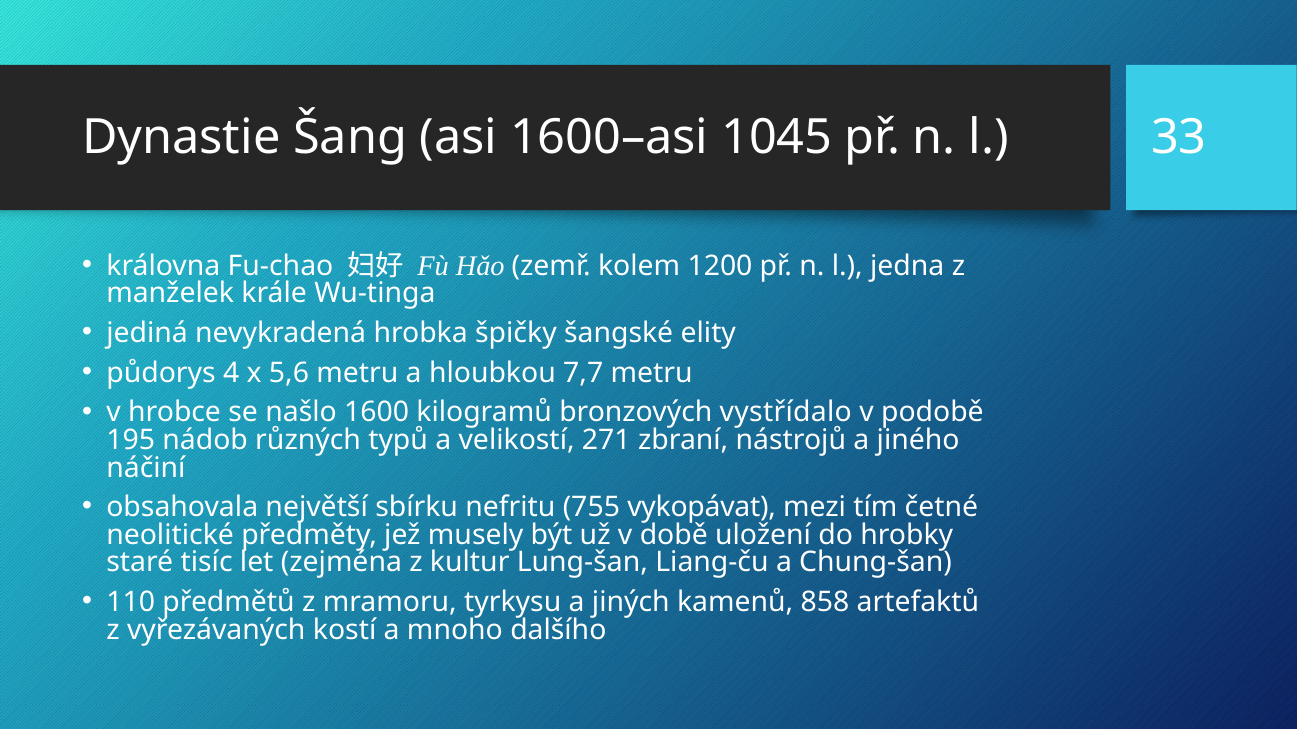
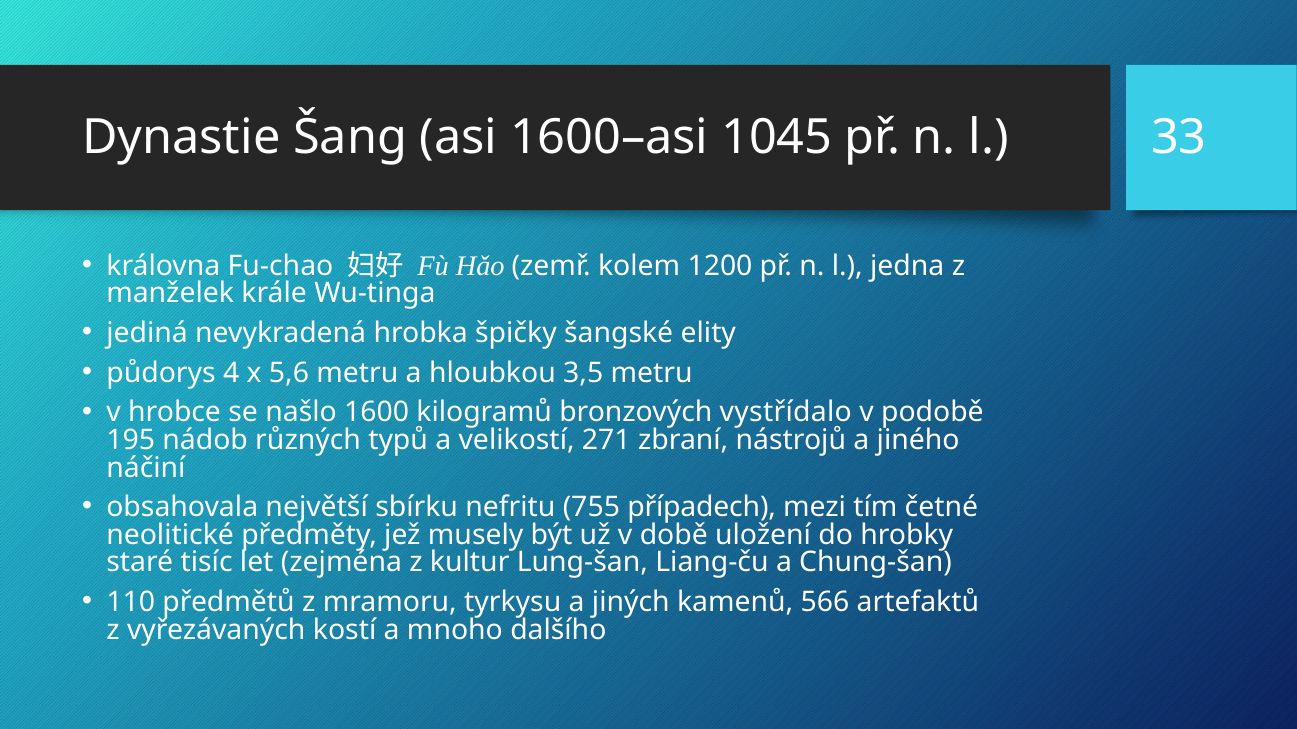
7,7: 7,7 -> 3,5
vykopávat: vykopávat -> případech
858: 858 -> 566
